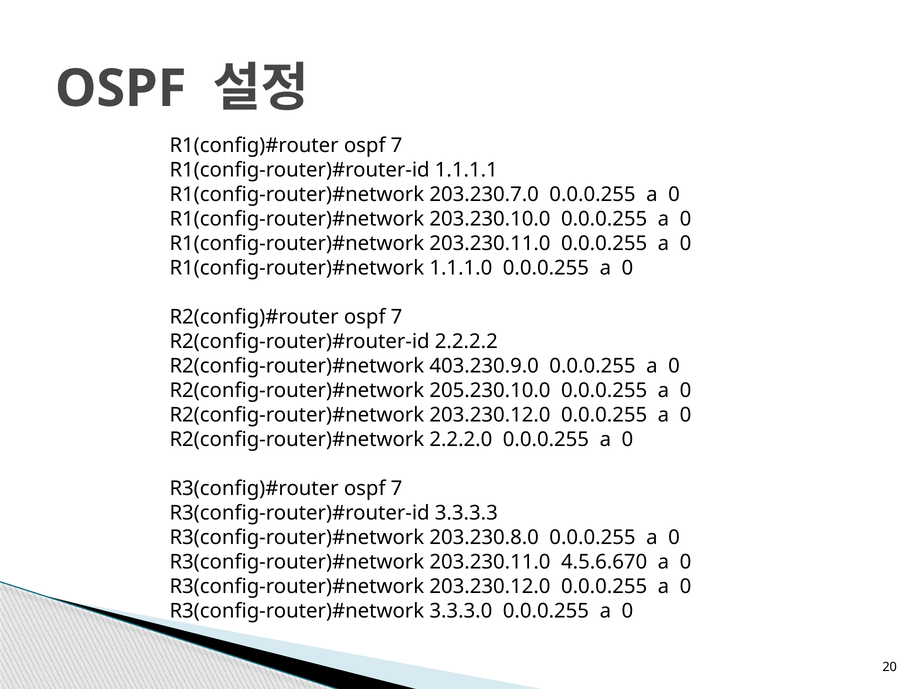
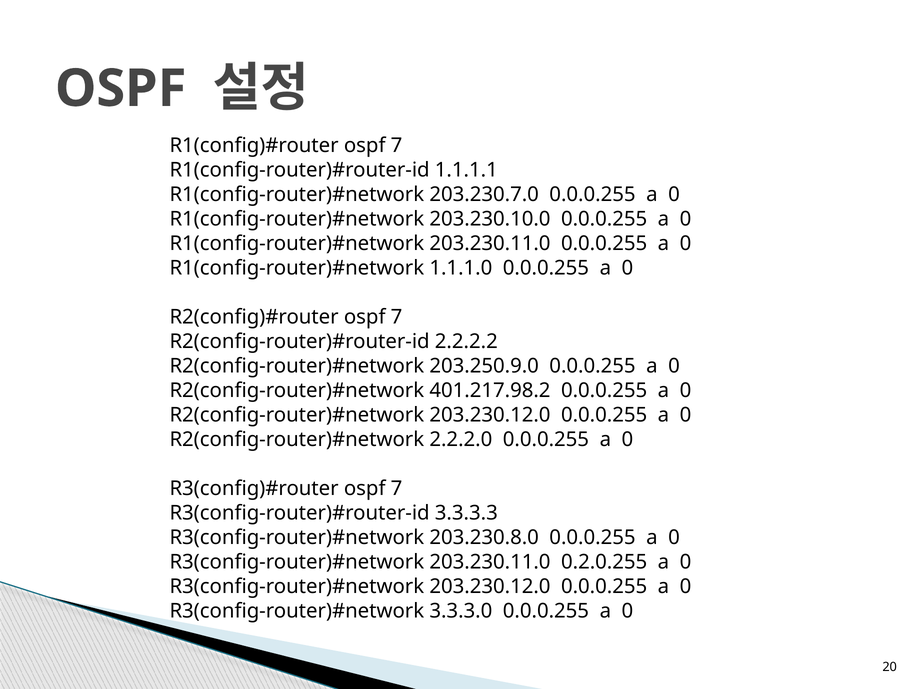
403.230.9.0: 403.230.9.0 -> 203.250.9.0
205.230.10.0: 205.230.10.0 -> 401.217.98.2
4.5.6.670: 4.5.6.670 -> 0.2.0.255
